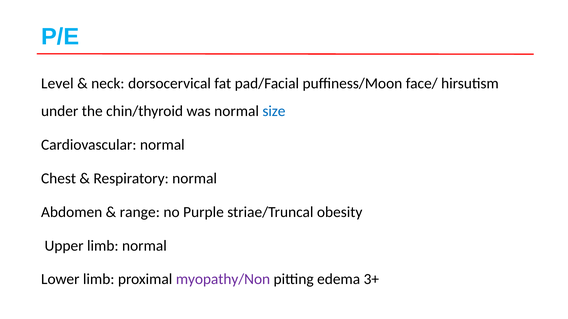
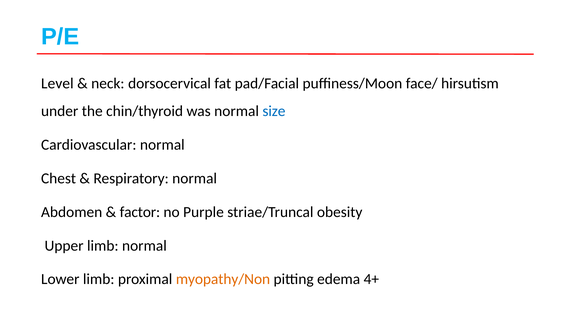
range: range -> factor
myopathy/Non colour: purple -> orange
3+: 3+ -> 4+
